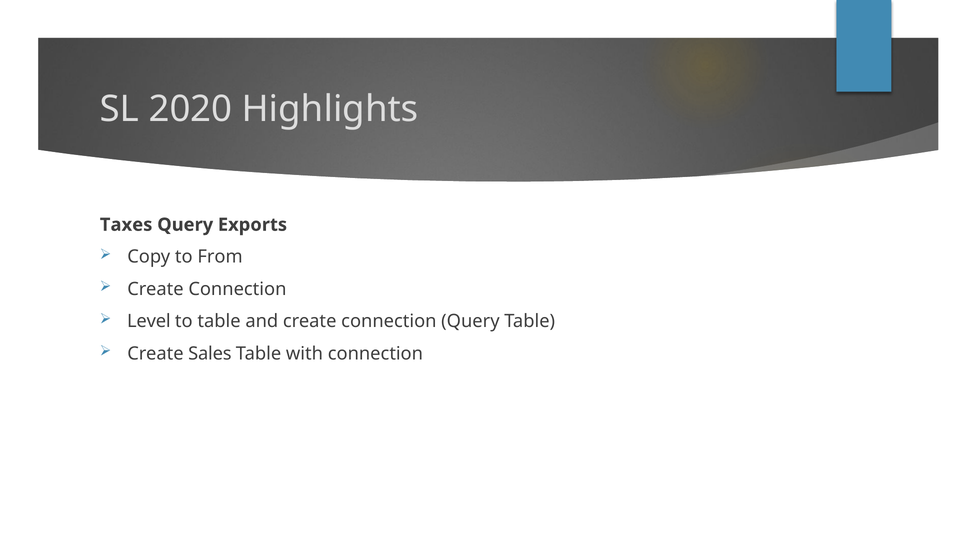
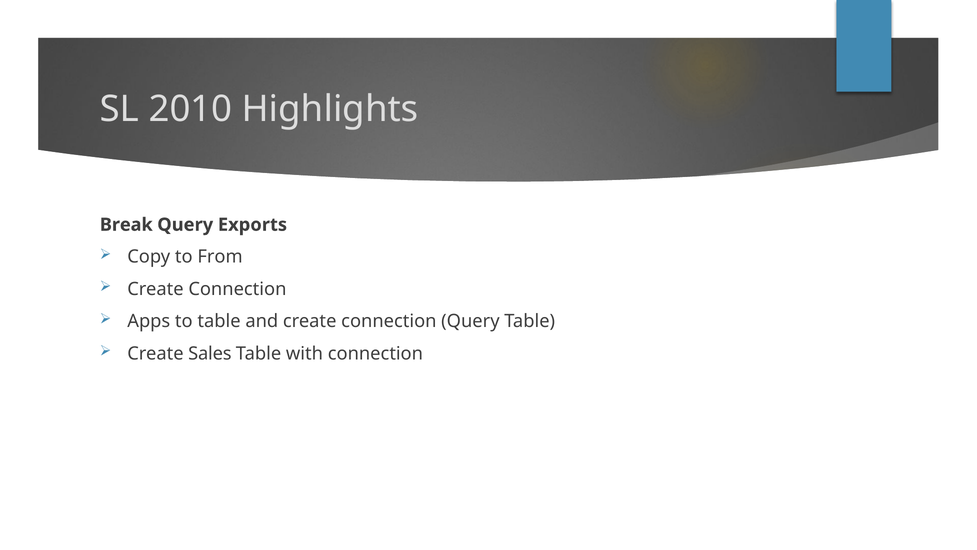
2020: 2020 -> 2010
Taxes: Taxes -> Break
Level: Level -> Apps
